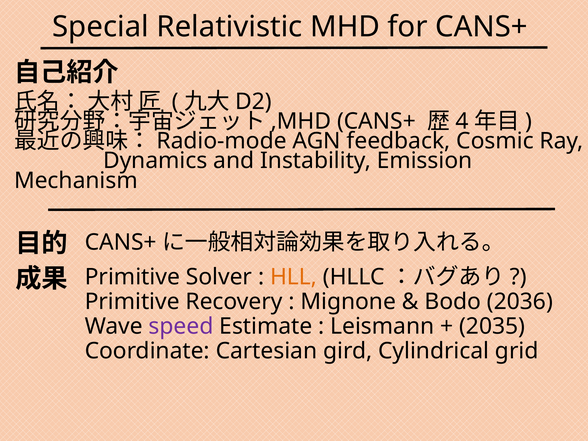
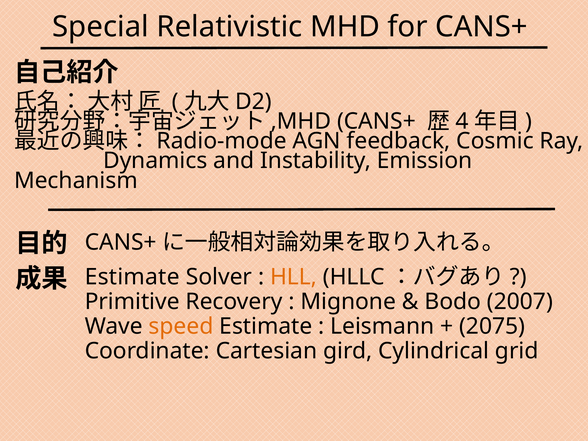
Primitive at (132, 277): Primitive -> Estimate
2036: 2036 -> 2007
speed colour: purple -> orange
2035: 2035 -> 2075
